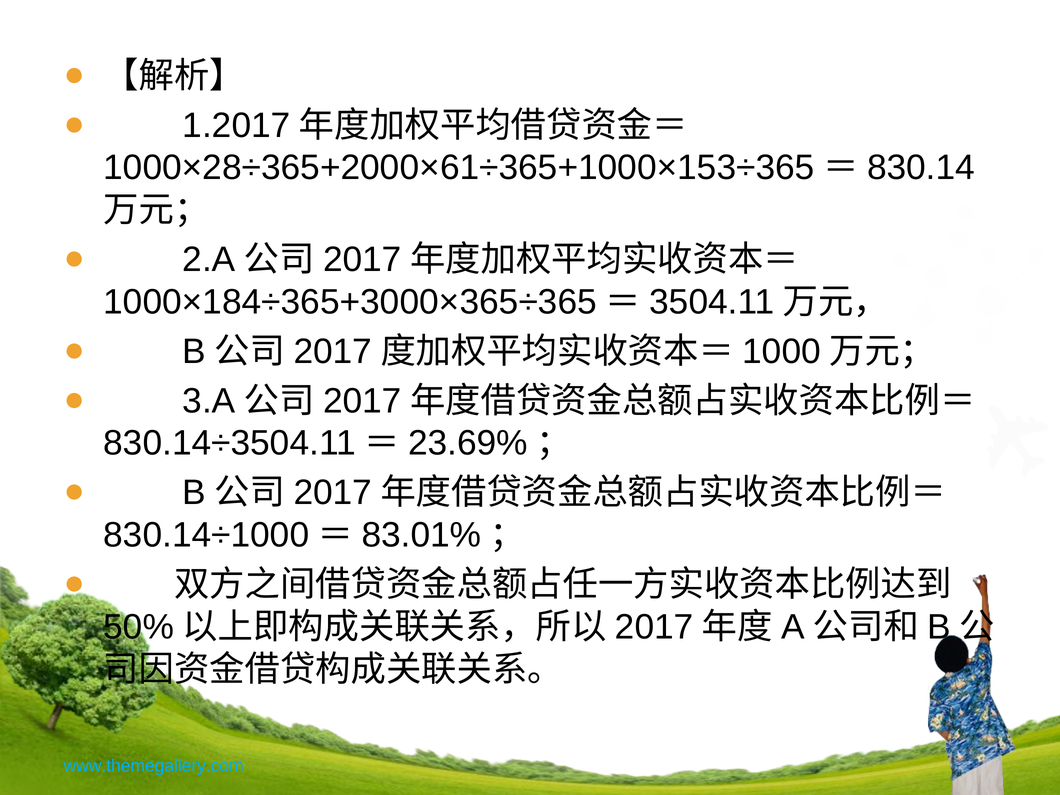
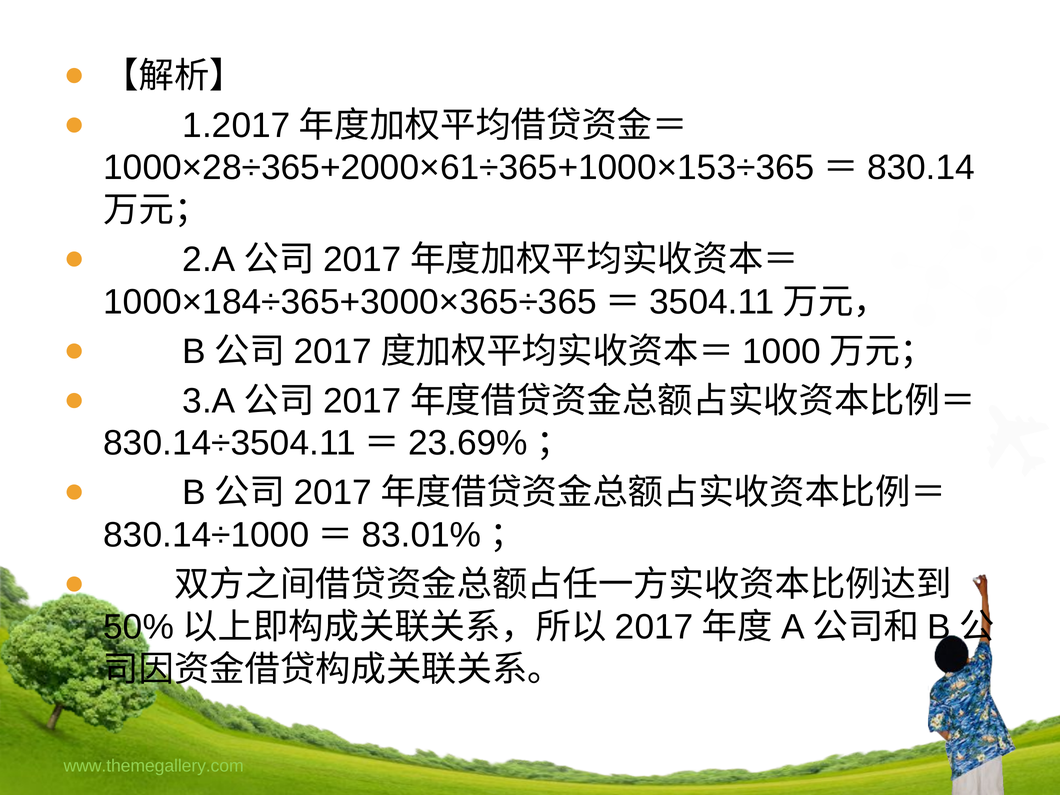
www.themegallery.com colour: light blue -> light green
